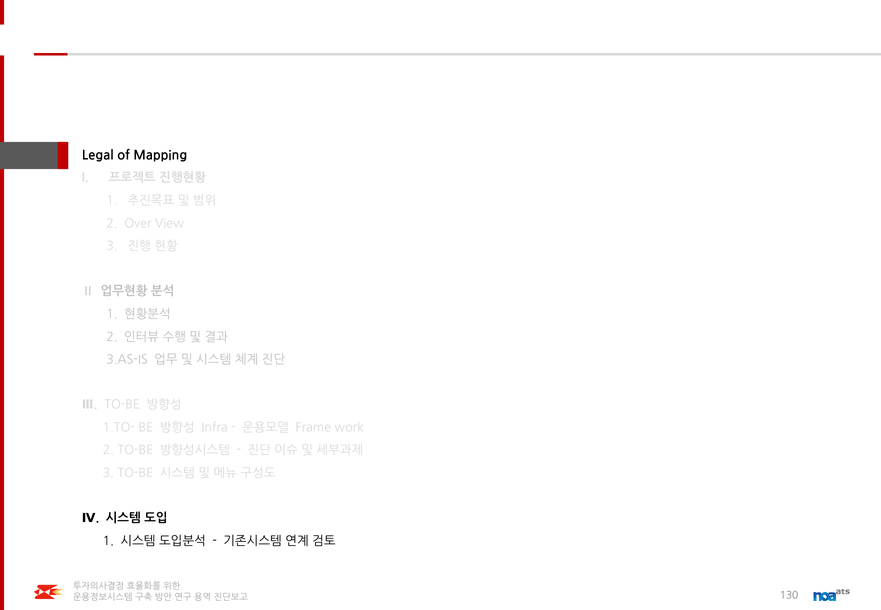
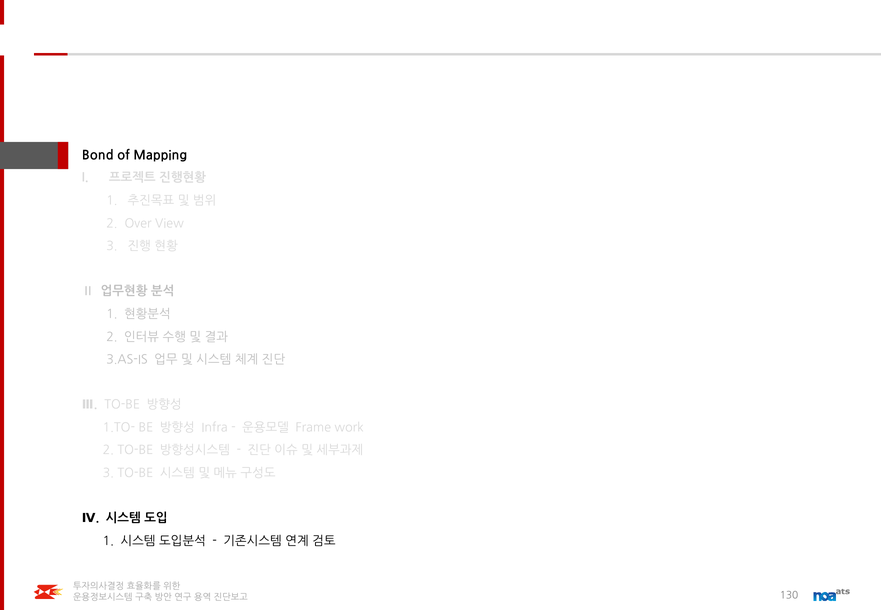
Legal: Legal -> Bond
